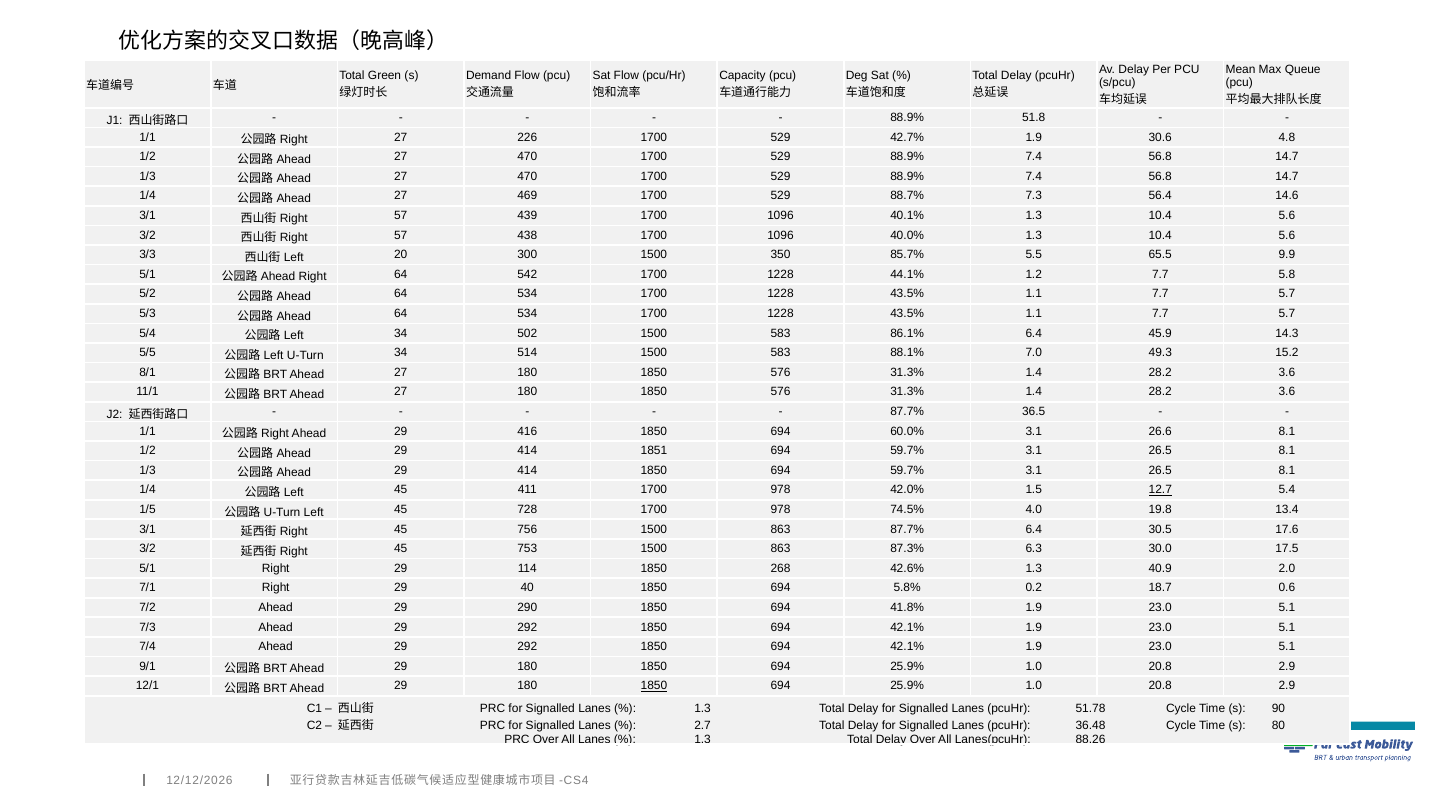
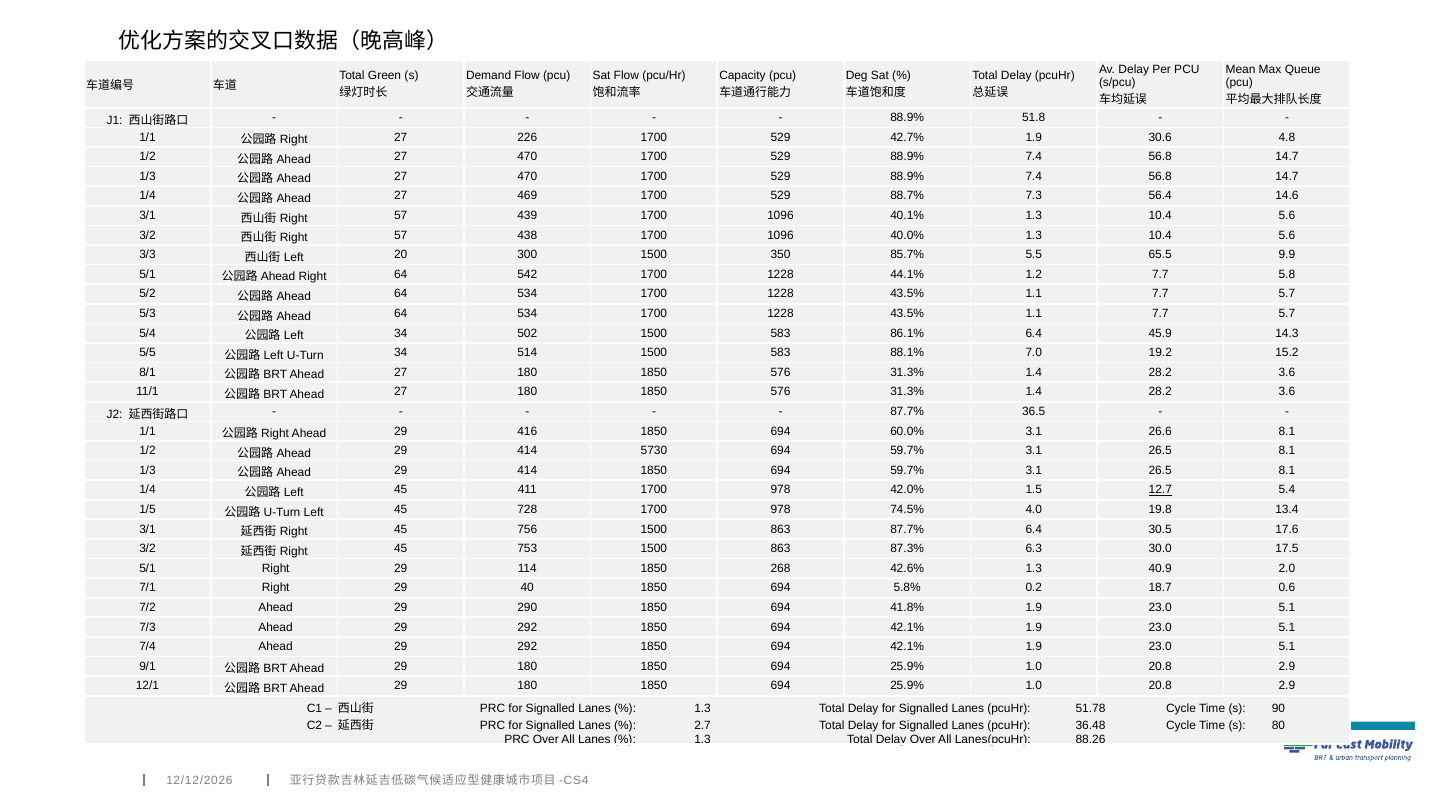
49.3: 49.3 -> 19.2
1851: 1851 -> 5730
1850 at (654, 686) underline: present -> none
